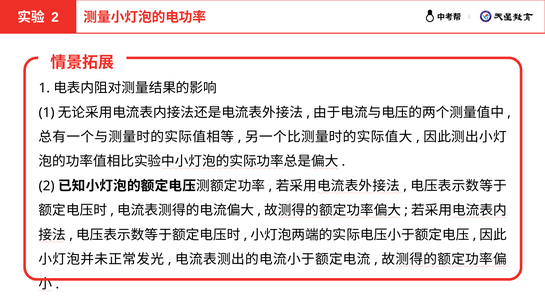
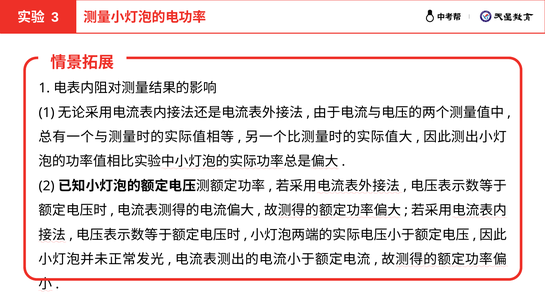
2 at (55, 18): 2 -> 3
